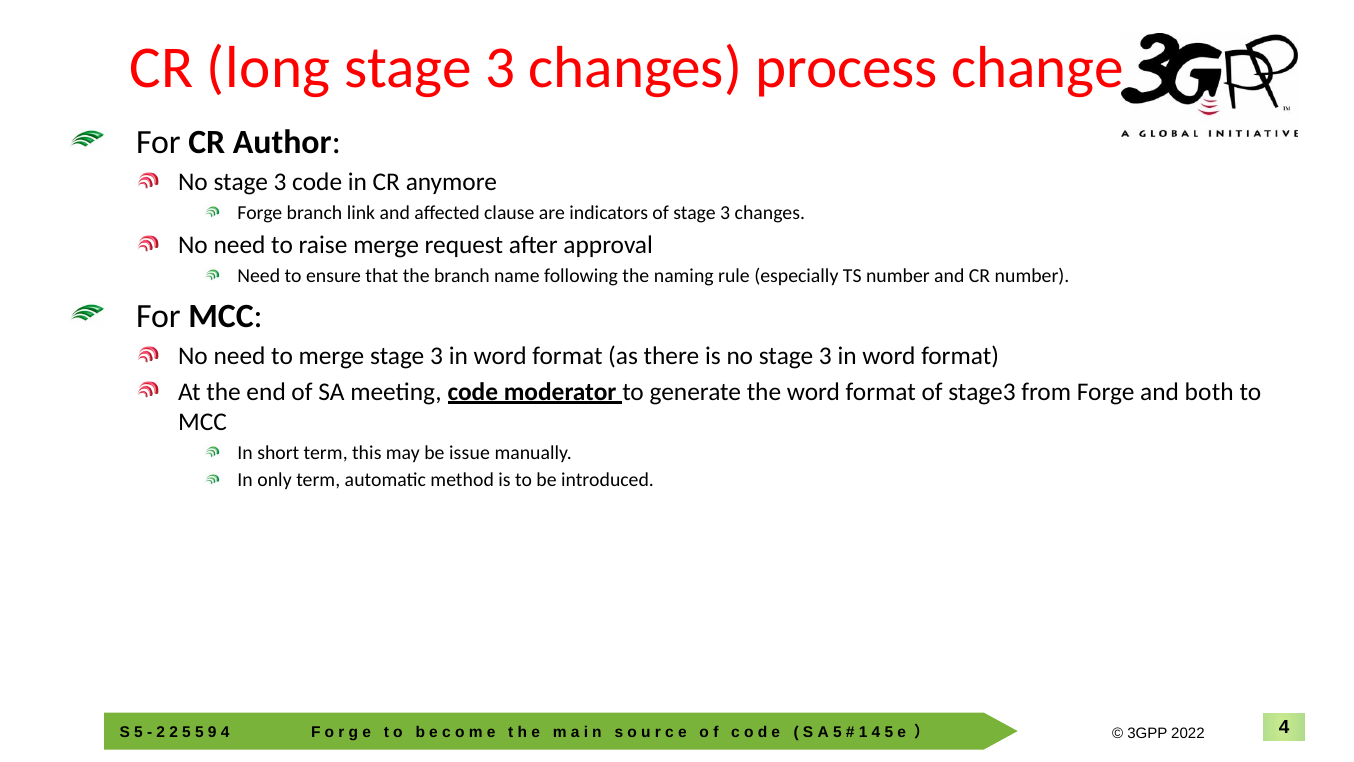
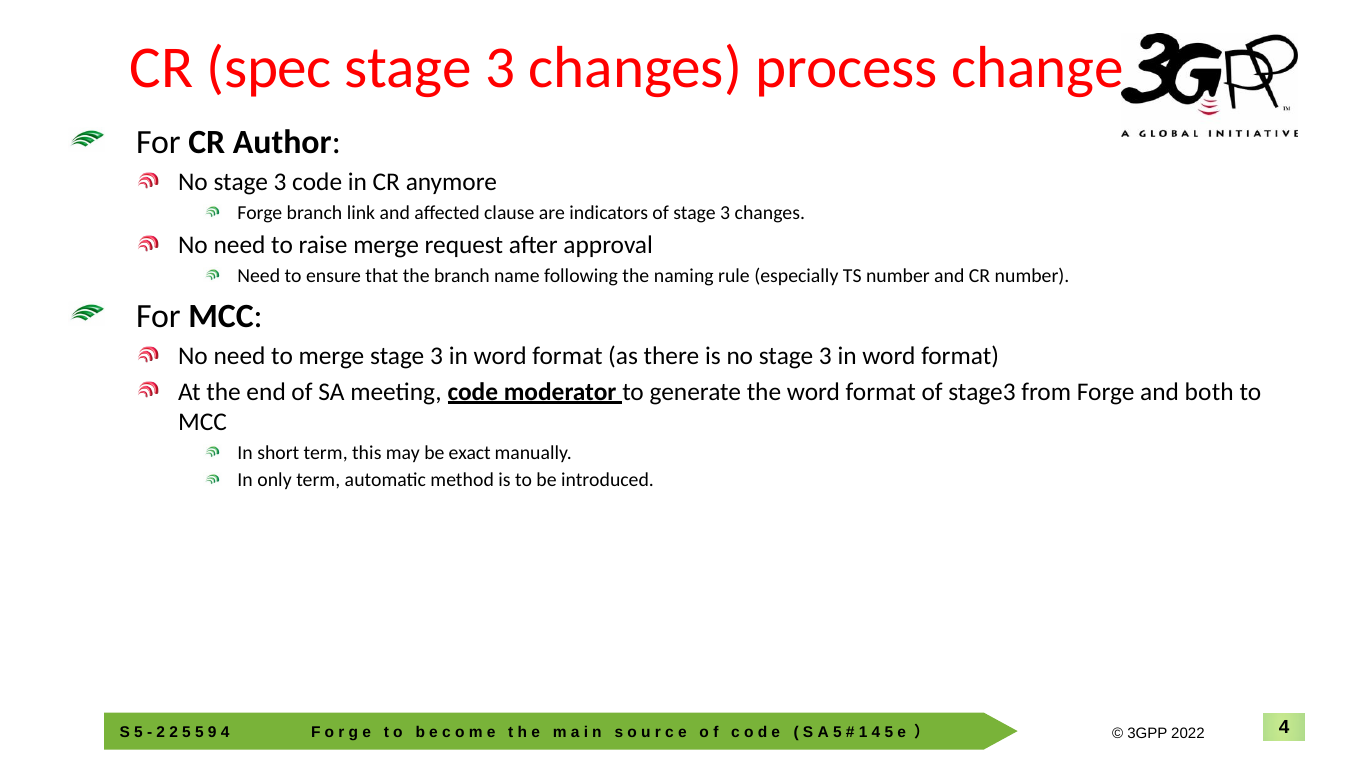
long: long -> spec
issue: issue -> exact
